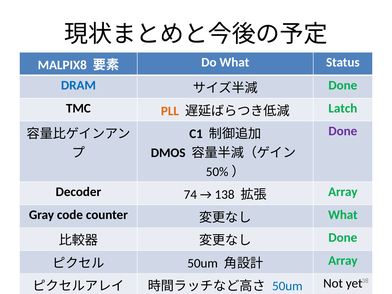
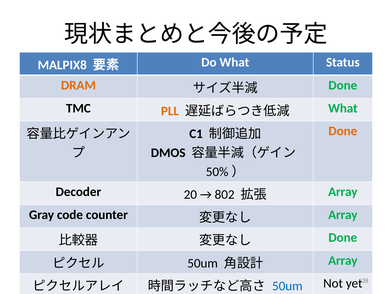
DRAM colour: blue -> orange
Latch at (343, 108): Latch -> What
Done at (343, 131) colour: purple -> orange
74: 74 -> 20
138: 138 -> 802
What at (343, 215): What -> Array
